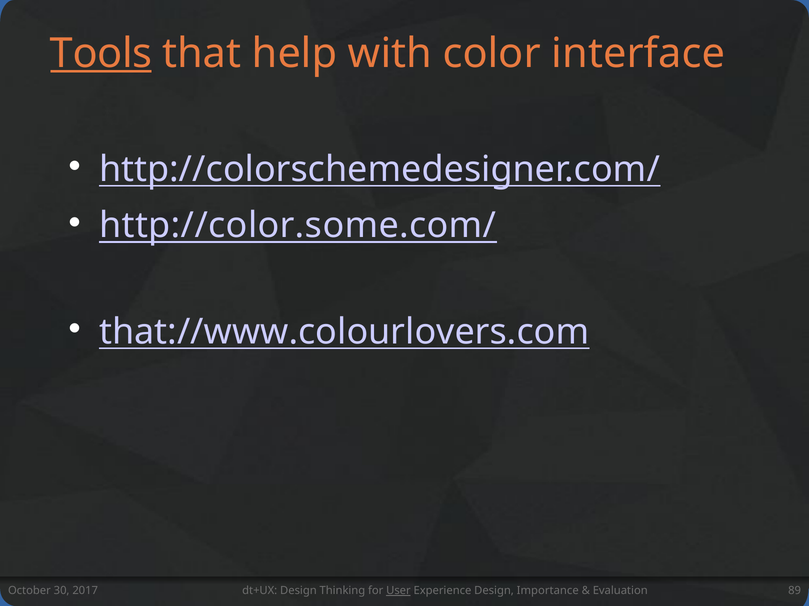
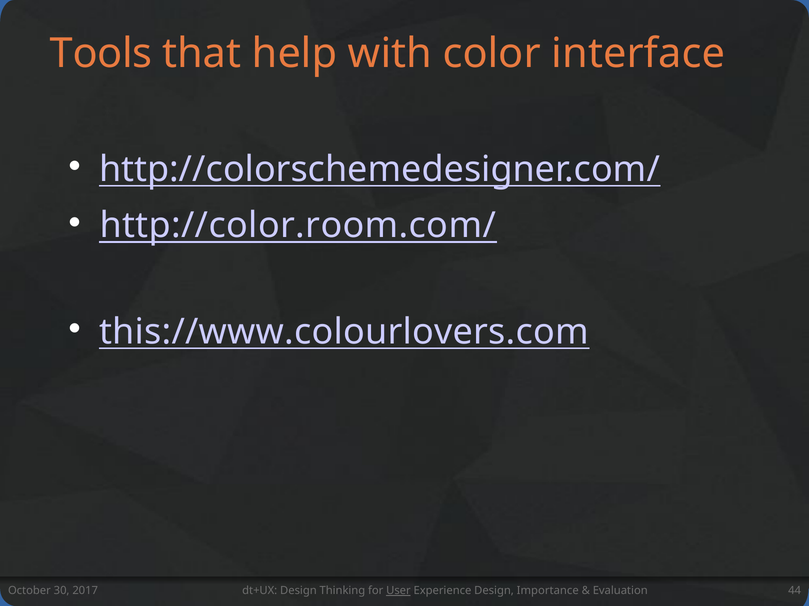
Tools underline: present -> none
http://color.some.com/: http://color.some.com/ -> http://color.room.com/
that://www.colourlovers.com: that://www.colourlovers.com -> this://www.colourlovers.com
89: 89 -> 44
